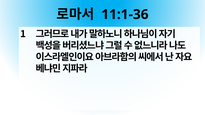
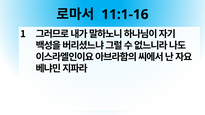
11:1-36: 11:1-36 -> 11:1-16
